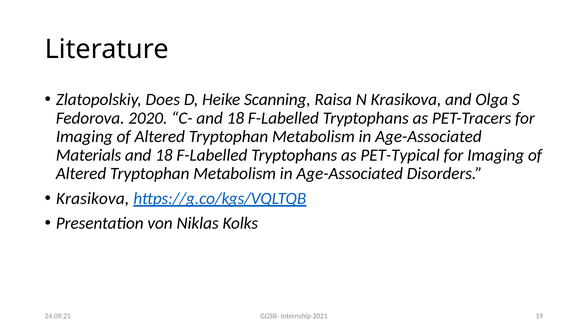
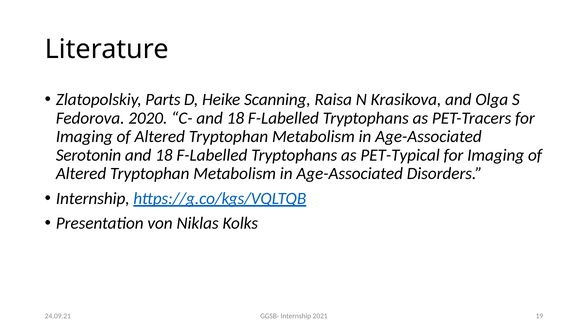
Does: Does -> Parts
Materials: Materials -> Serotonin
Krasikova at (93, 198): Krasikova -> Internship
